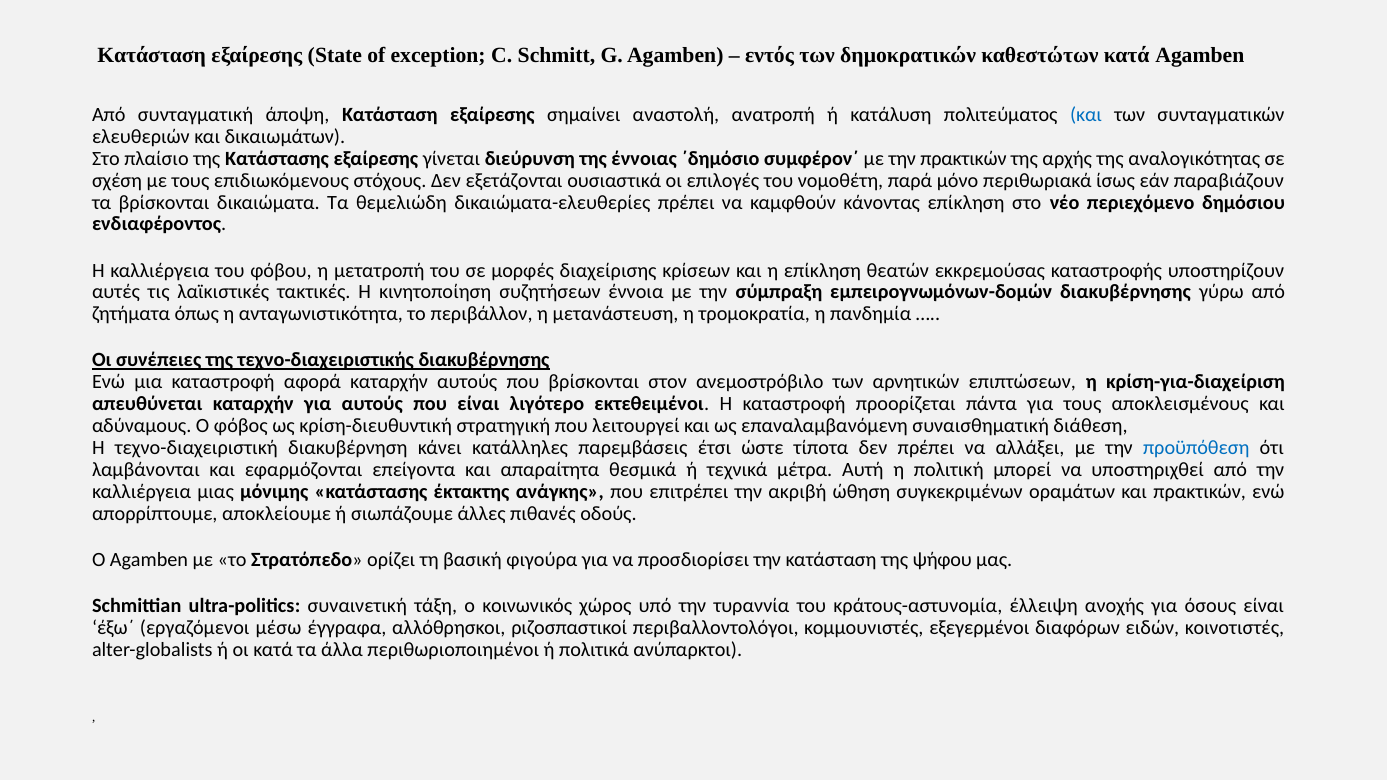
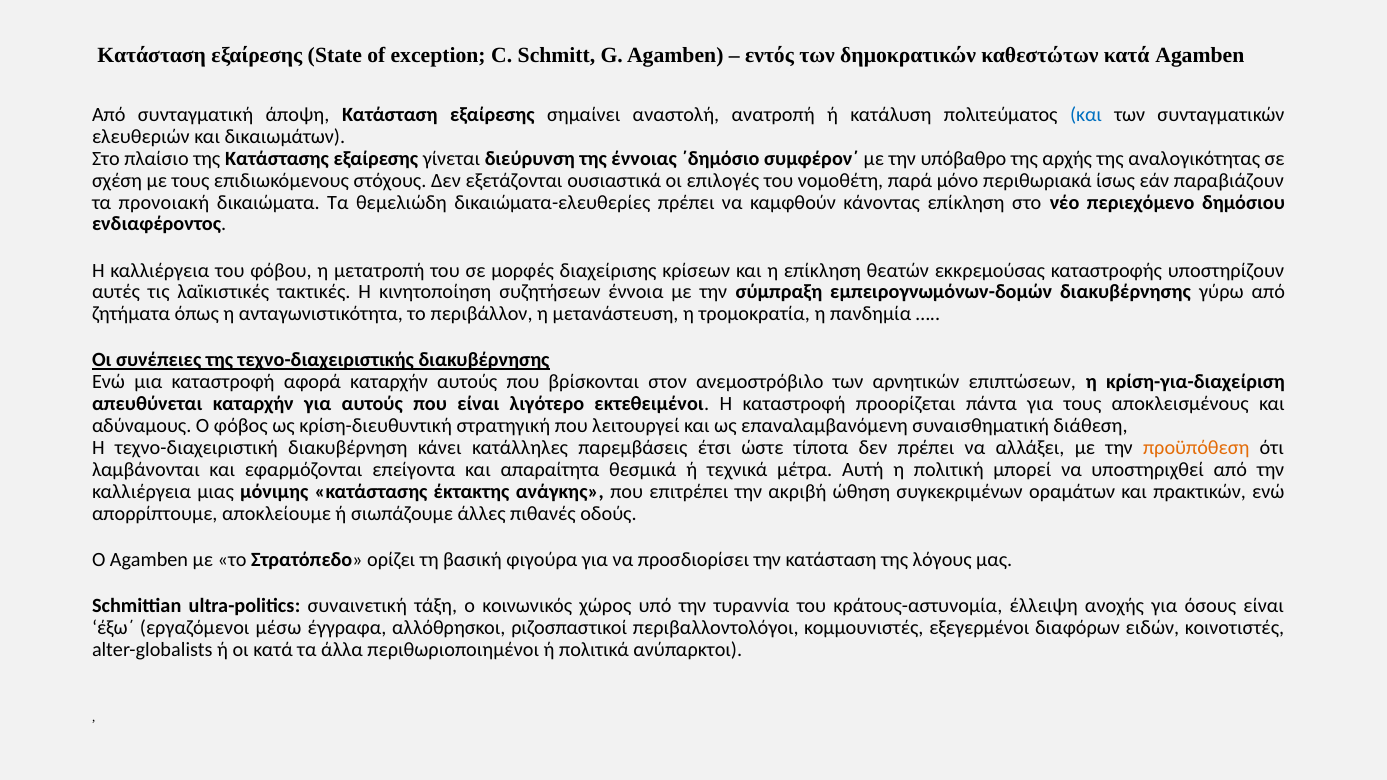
την πρακτικών: πρακτικών -> υπόβαθρο
τα βρίσκονται: βρίσκονται -> προνοιακή
προϋπόθεση colour: blue -> orange
ψήφου: ψήφου -> λόγους
